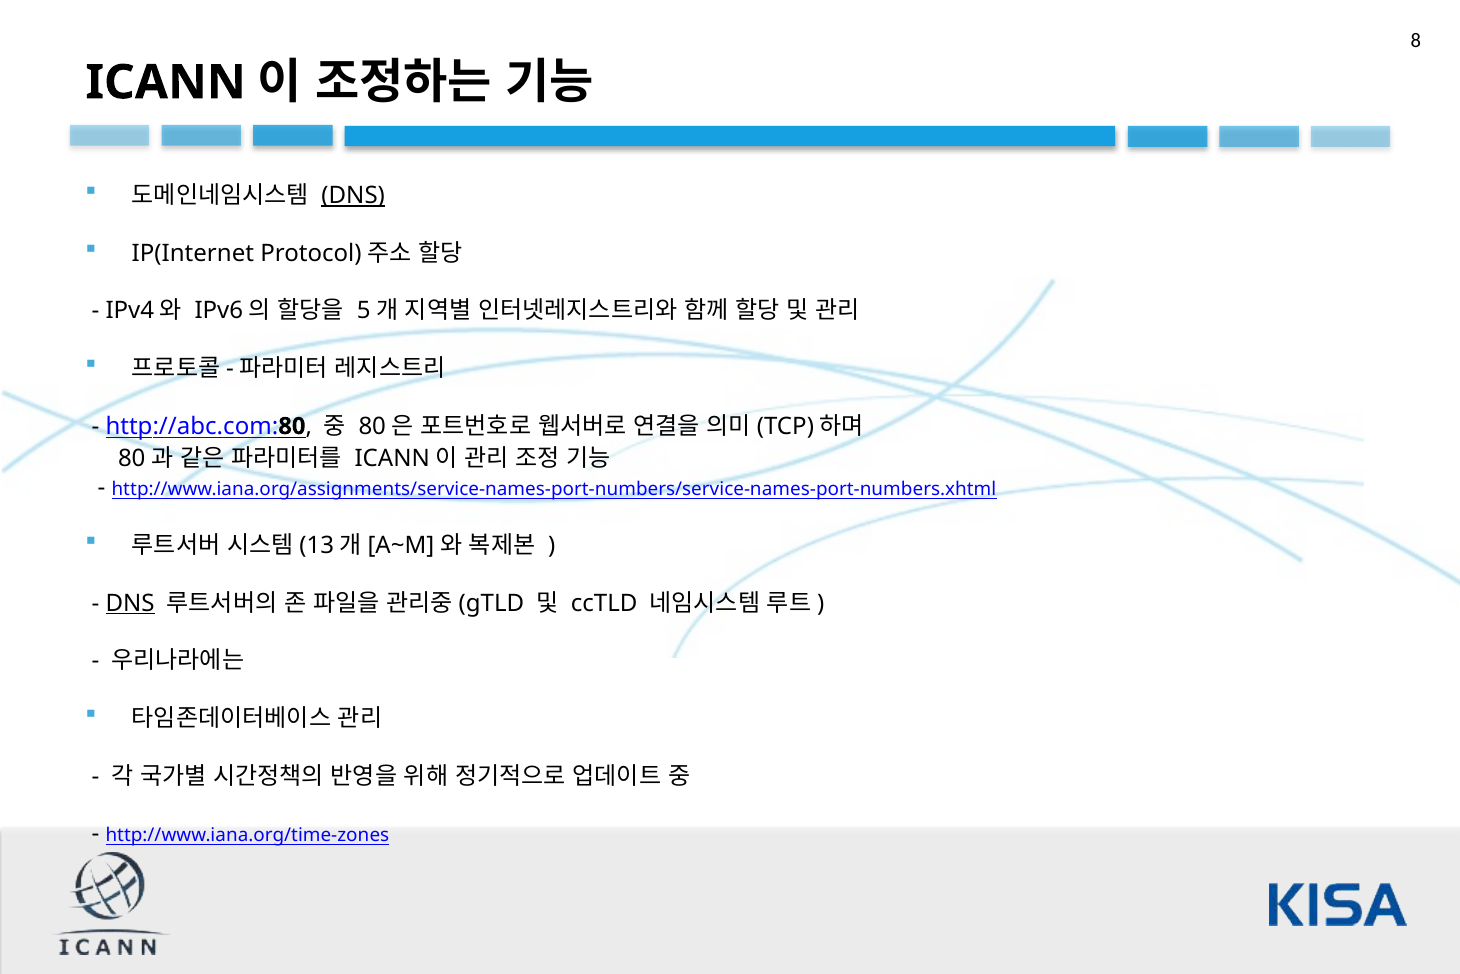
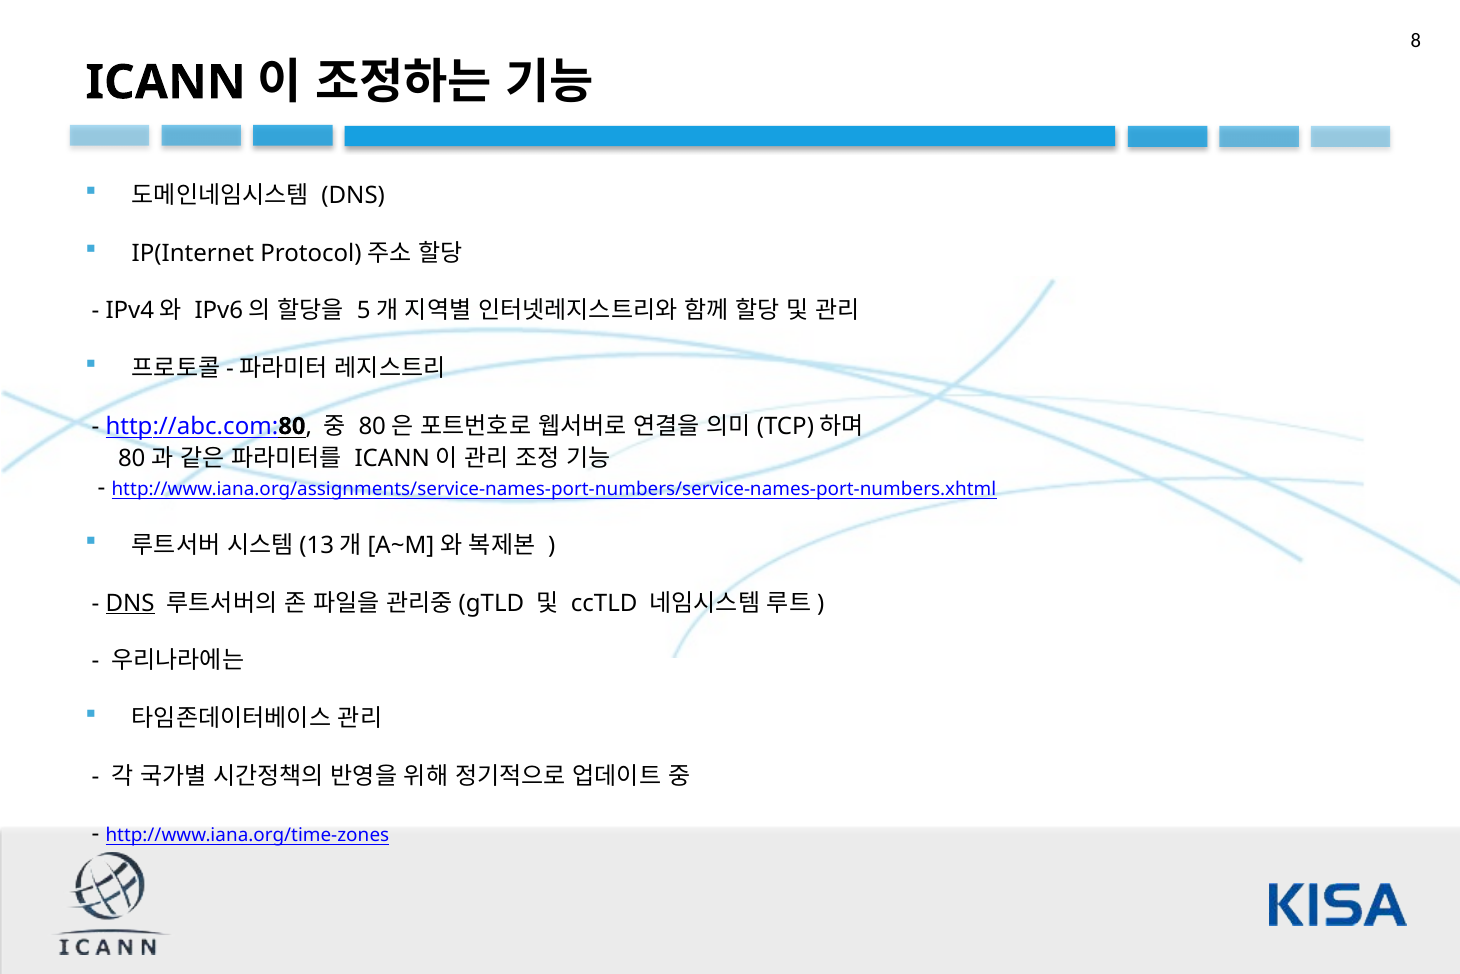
DNS at (353, 196) underline: present -> none
